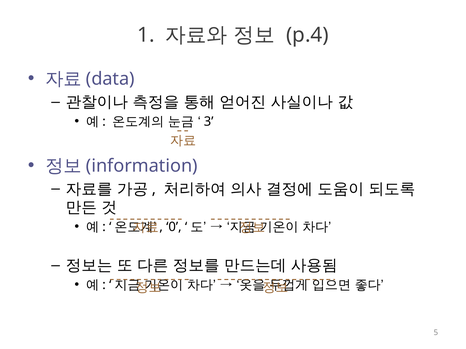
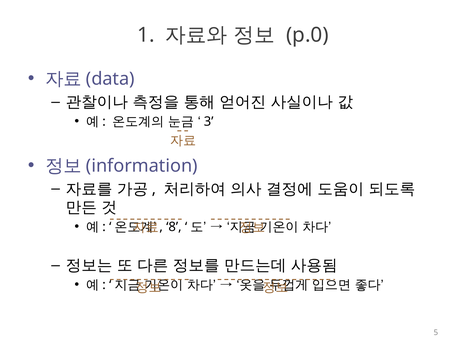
p.4: p.4 -> p.0
0: 0 -> 8
